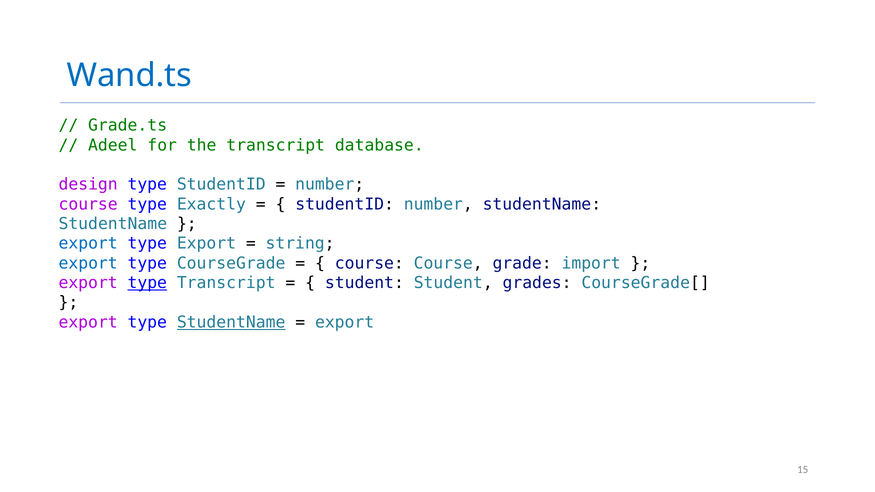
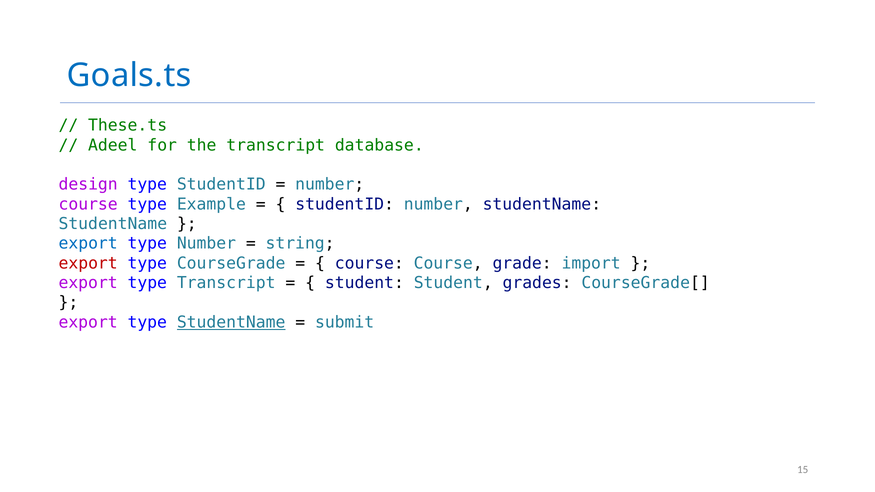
Wand.ts: Wand.ts -> Goals.ts
Grade.ts: Grade.ts -> These.ts
Exactly: Exactly -> Example
type Export: Export -> Number
export at (88, 263) colour: blue -> red
type at (147, 283) underline: present -> none
export at (345, 322): export -> submit
